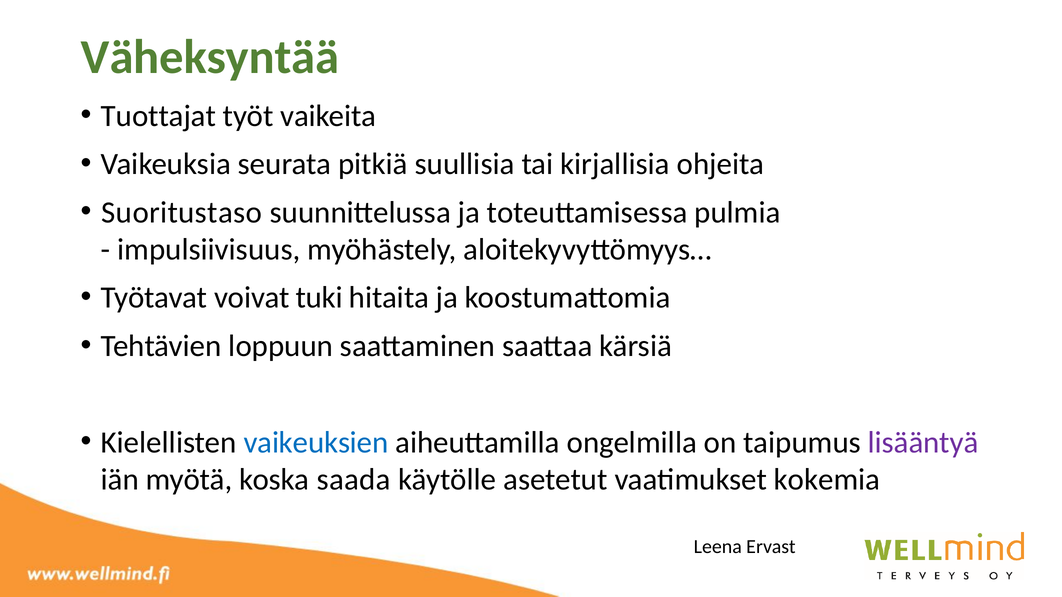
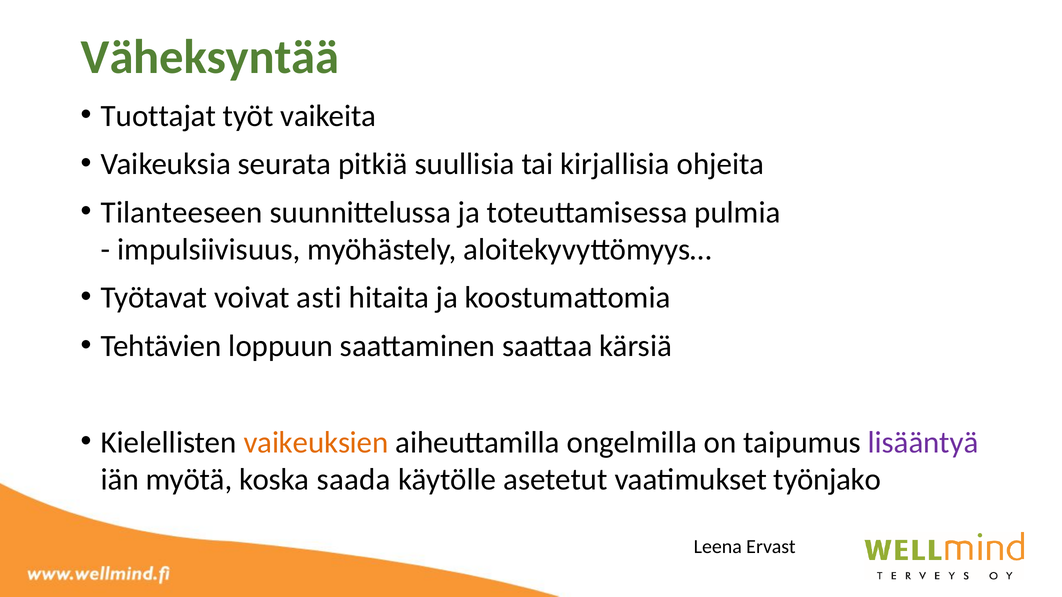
Suoritustaso: Suoritustaso -> Tilanteeseen
tuki: tuki -> asti
vaikeuksien colour: blue -> orange
kokemia: kokemia -> työnjako
